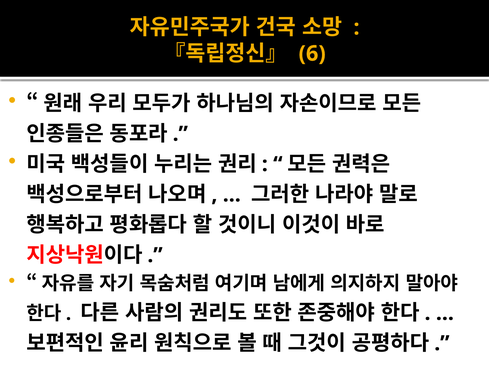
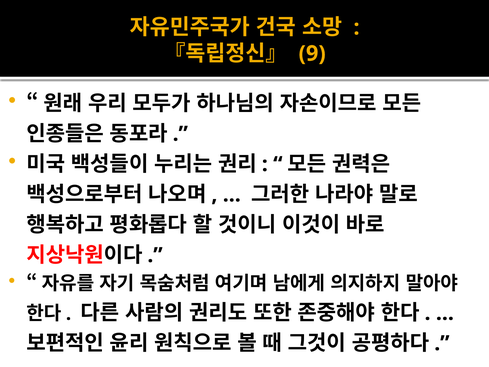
6: 6 -> 9
